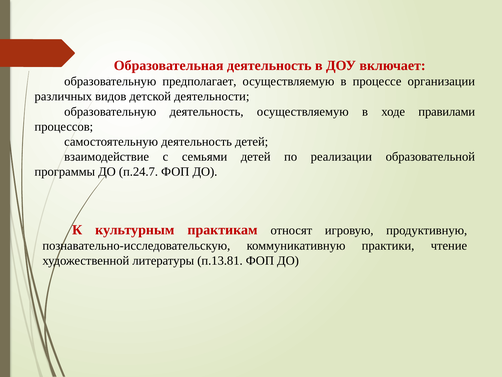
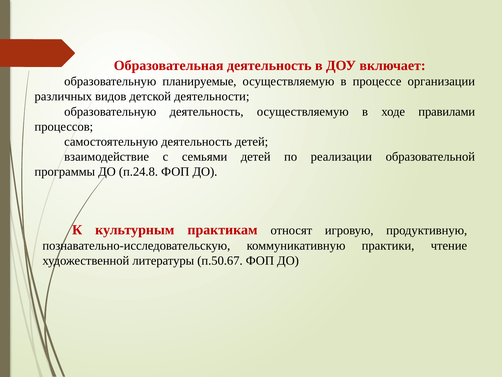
предполагает: предполагает -> планируемые
п.24.7: п.24.7 -> п.24.8
п.13.81: п.13.81 -> п.50.67
